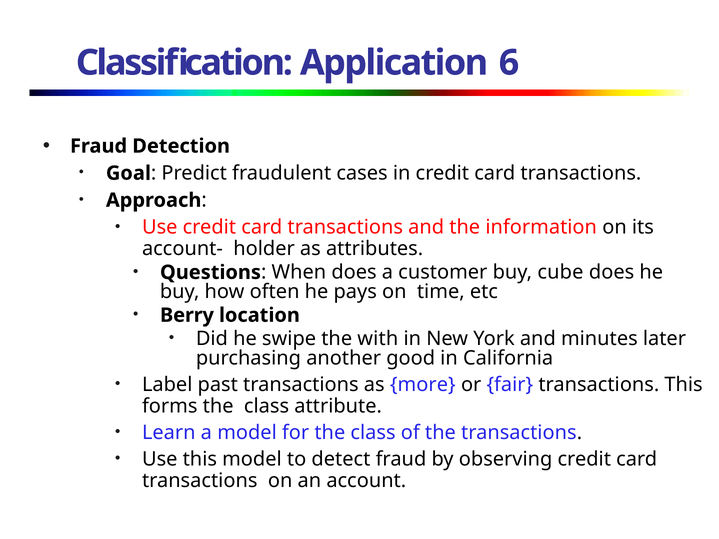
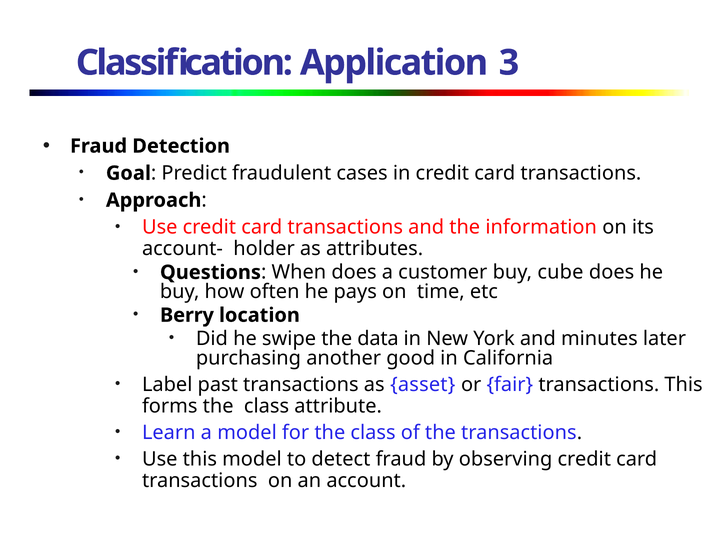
6: 6 -> 3
with: with -> data
more: more -> asset
